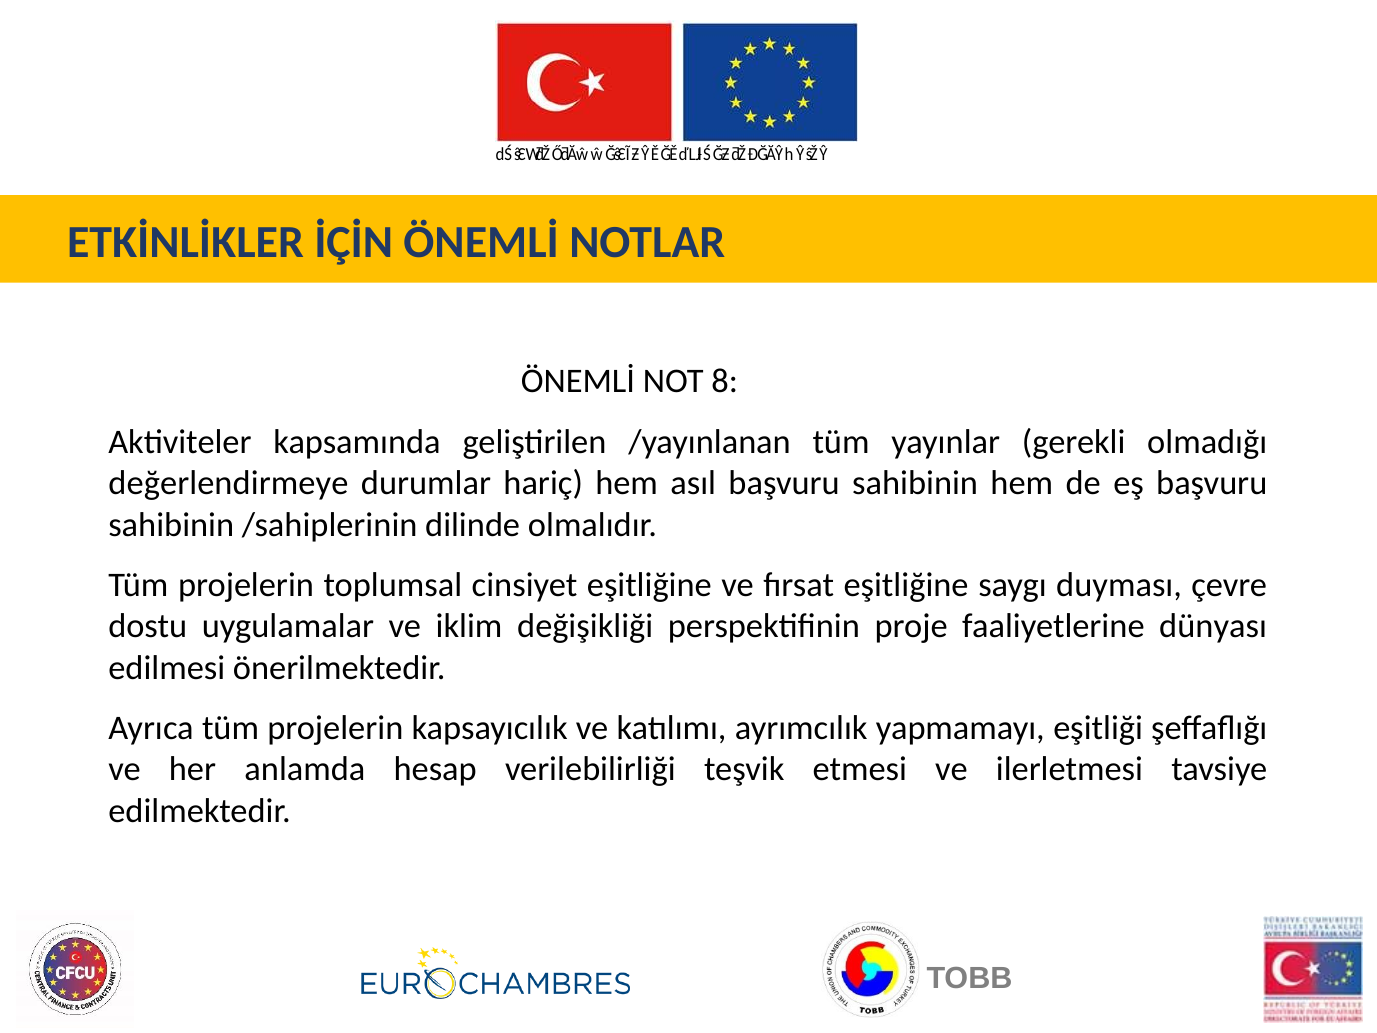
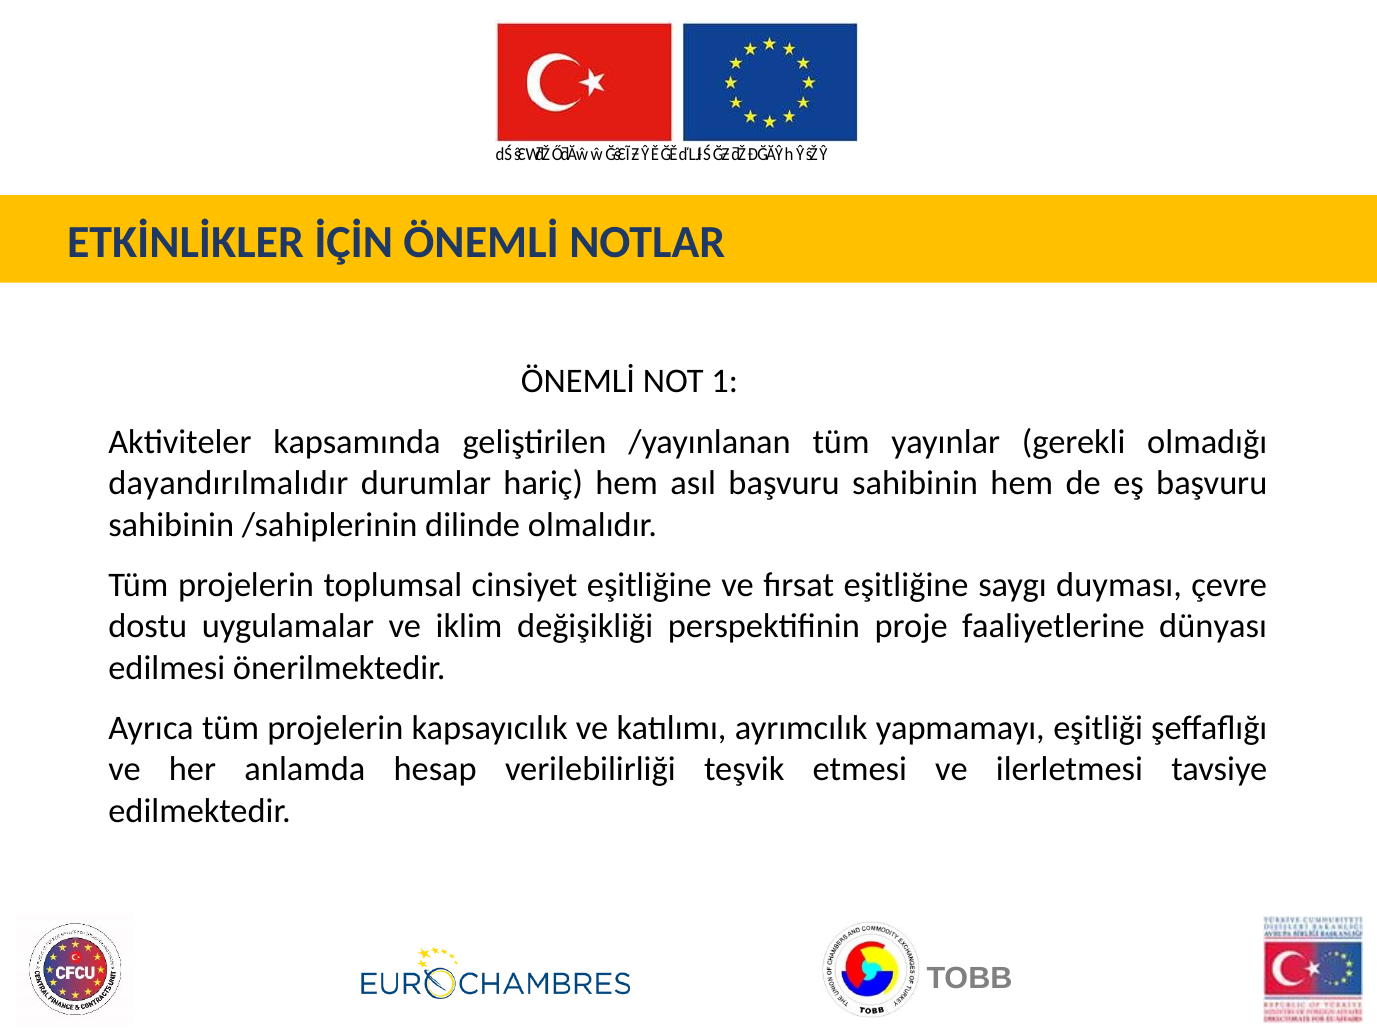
8: 8 -> 1
değerlendirmeye: değerlendirmeye -> dayandırılmalıdır
